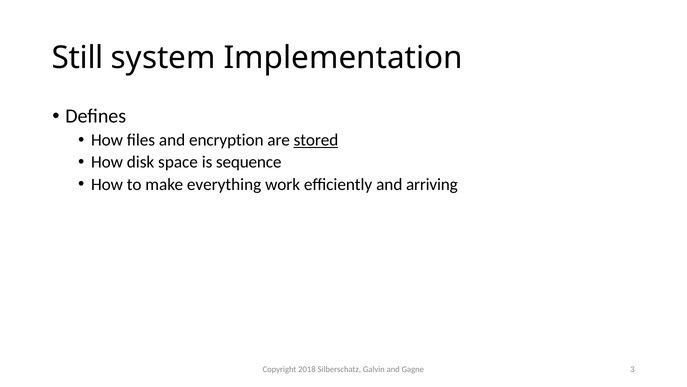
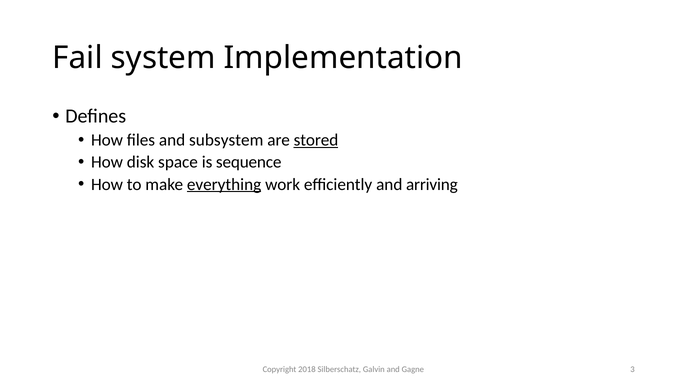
Still: Still -> Fail
encryption: encryption -> subsystem
everything underline: none -> present
